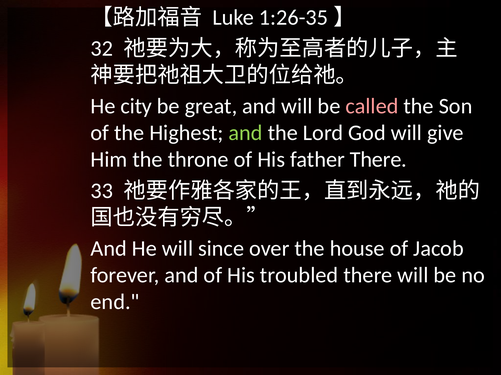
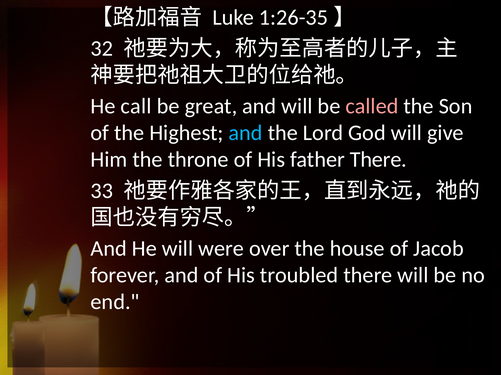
city: city -> call
and at (246, 133) colour: light green -> light blue
since: since -> were
